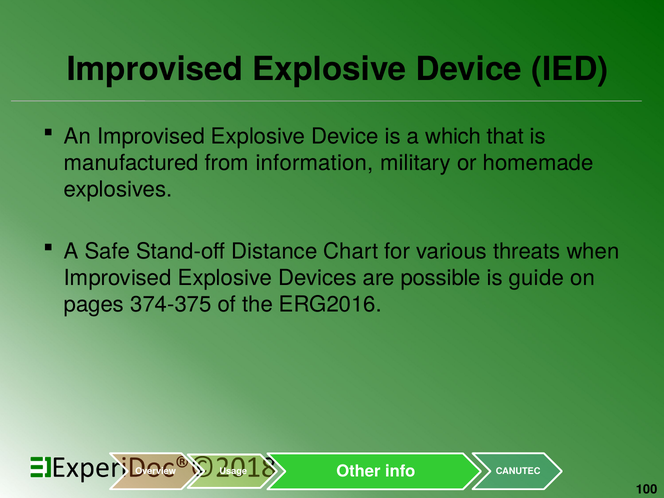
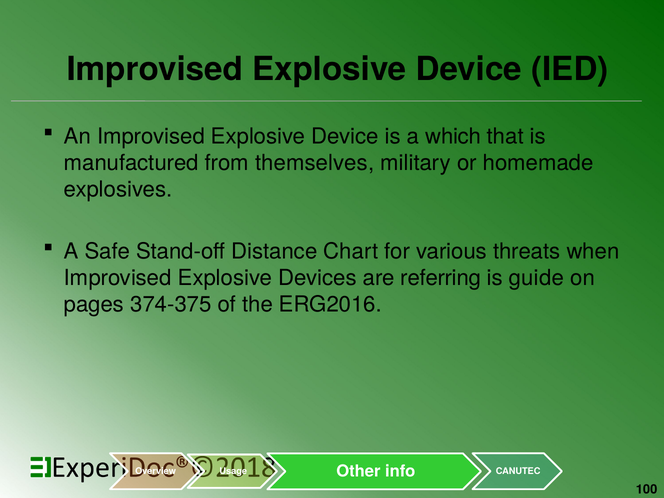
information: information -> themselves
possible: possible -> referring
